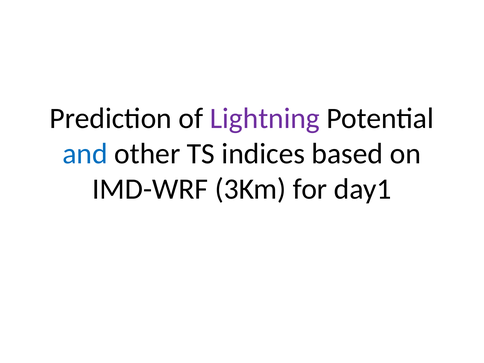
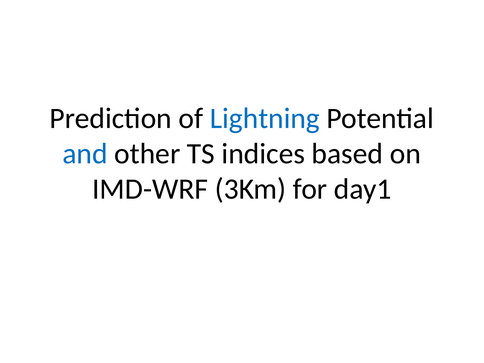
Lightning colour: purple -> blue
